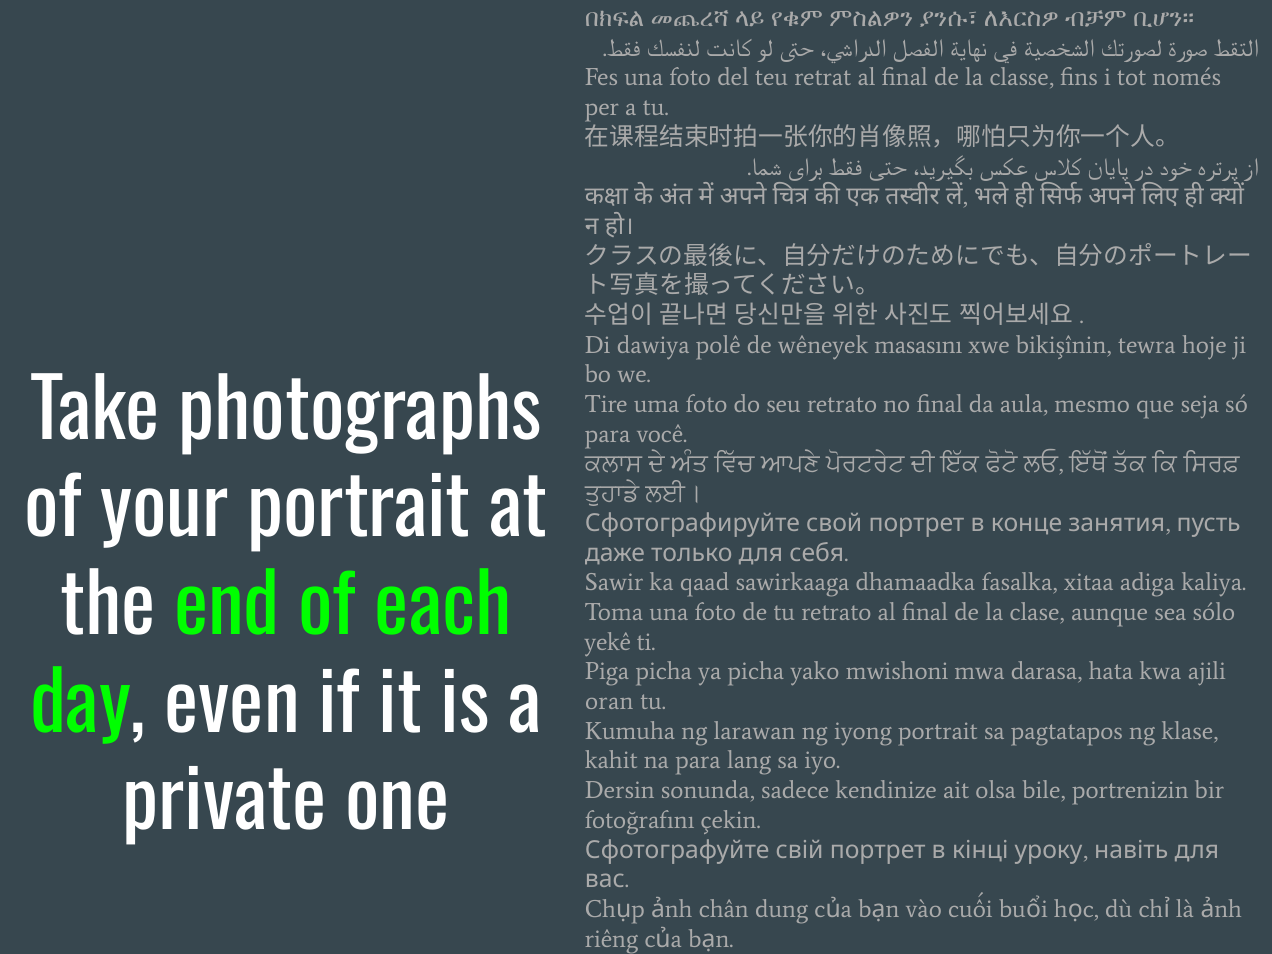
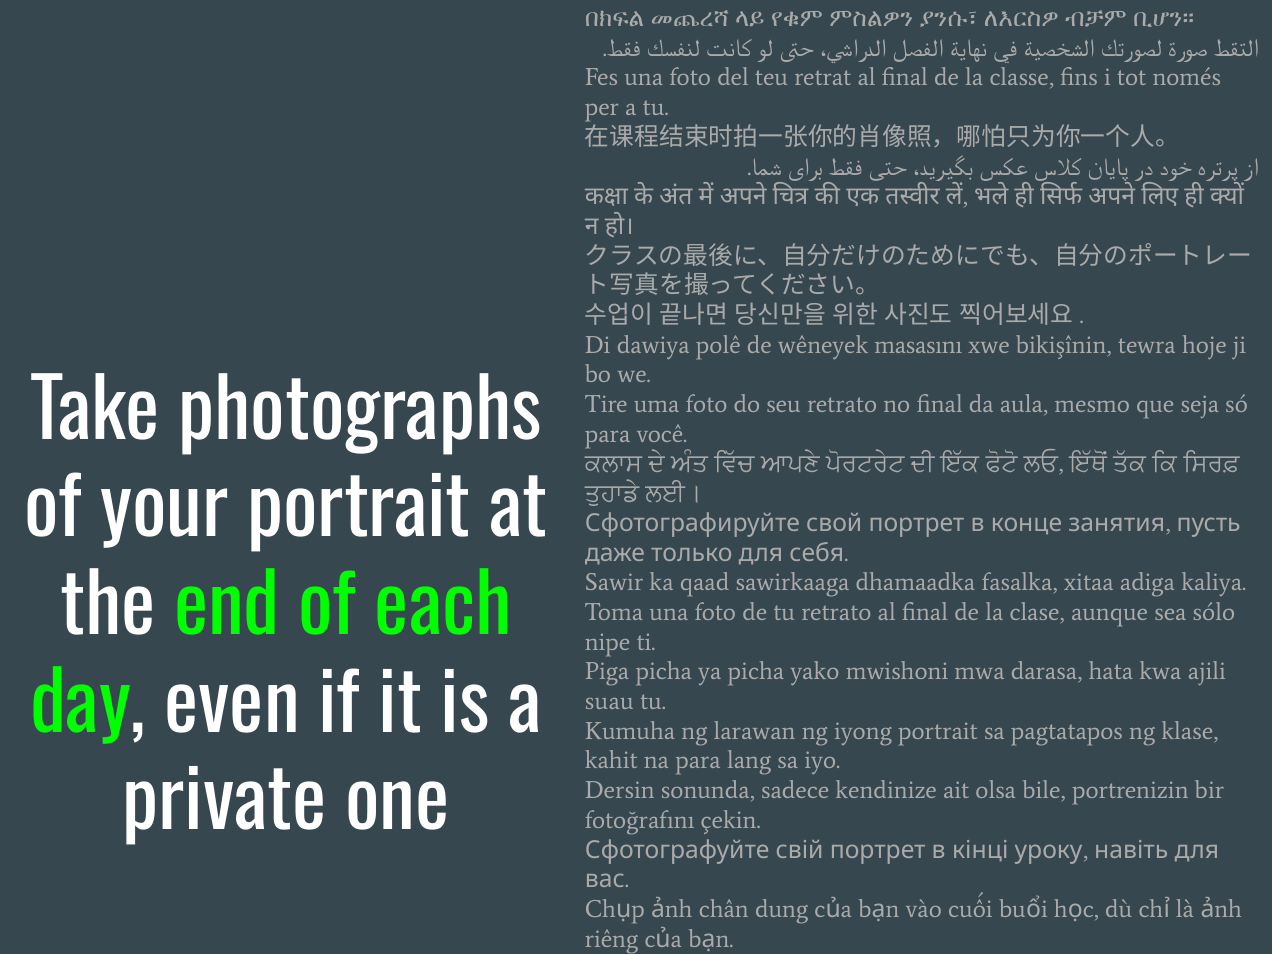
yekê: yekê -> nipe
oran: oran -> suau
